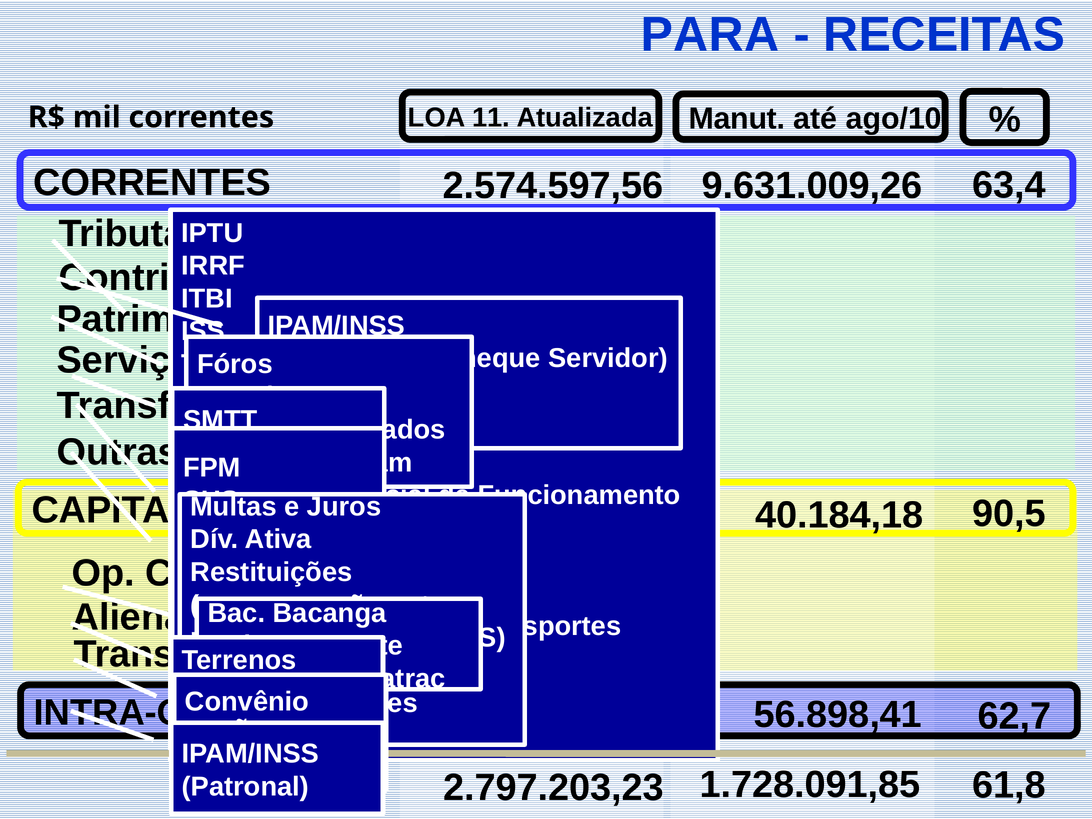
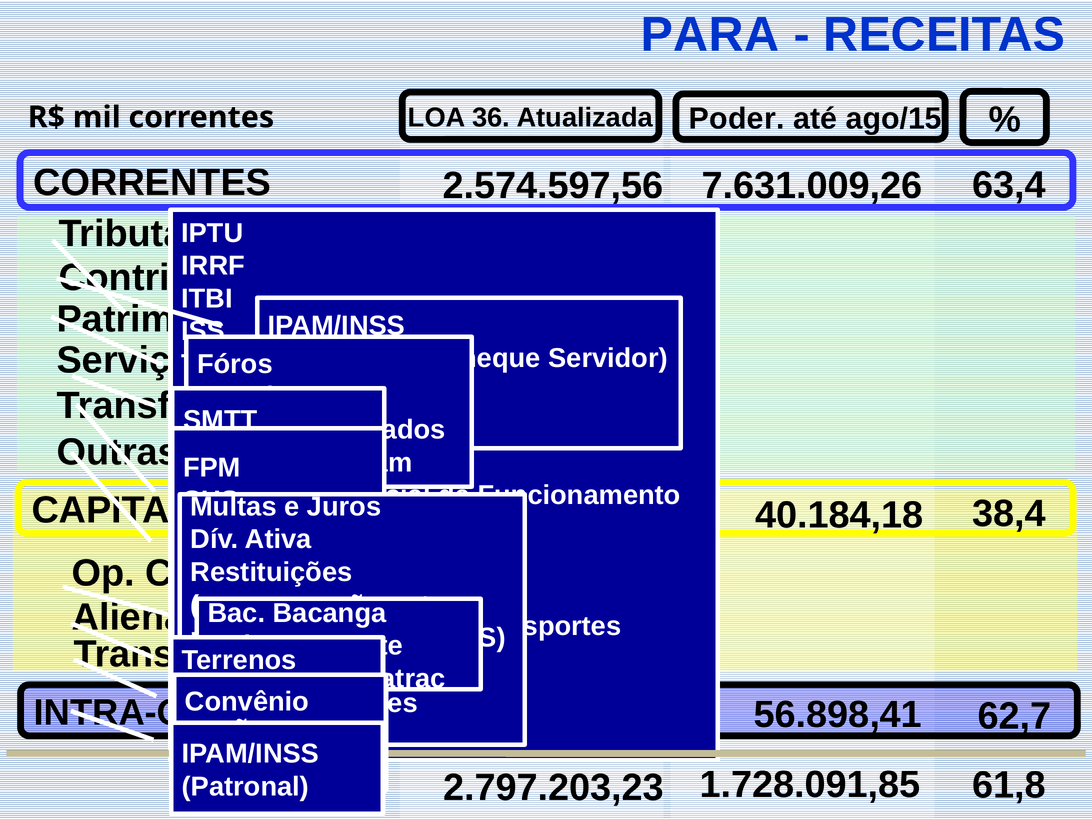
Manut: Manut -> Poder
ago/10: ago/10 -> ago/15
11: 11 -> 36
9.631.009,26: 9.631.009,26 -> 7.631.009,26
90,5: 90,5 -> 38,4
